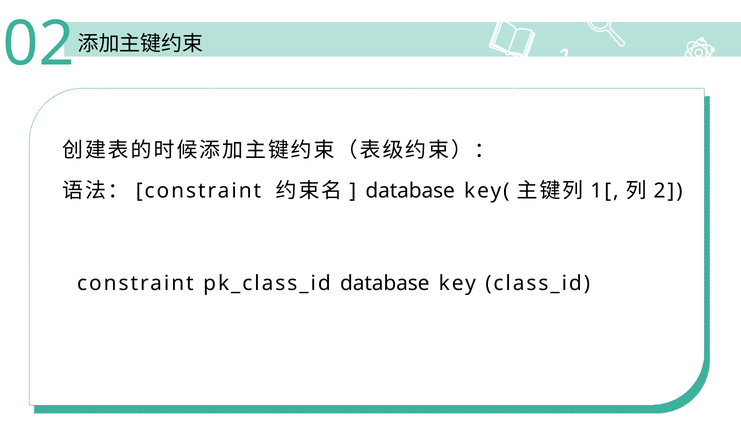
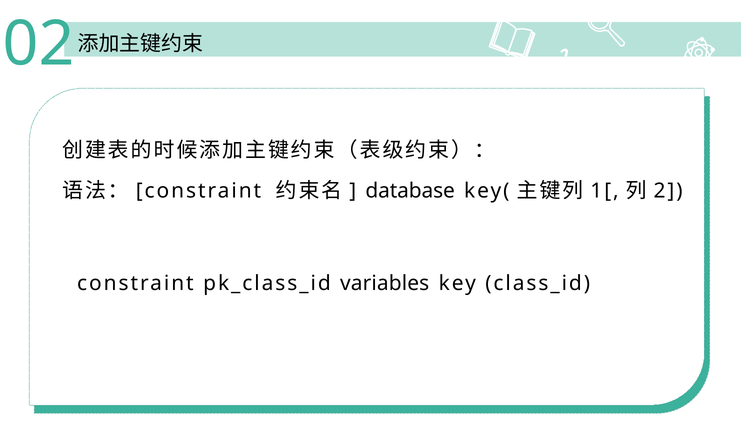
pk_class_id database: database -> variables
